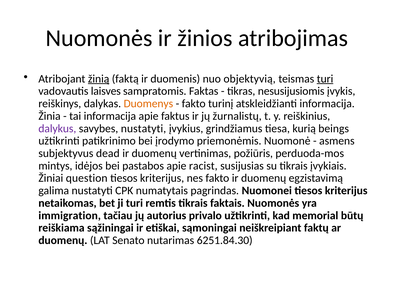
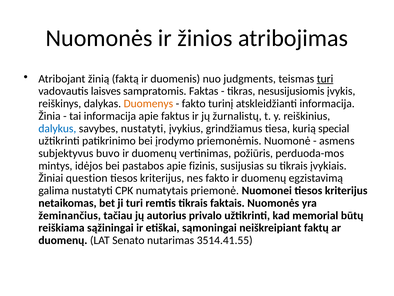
žinią underline: present -> none
objektyvią: objektyvią -> judgments
dalykus colour: purple -> blue
beings: beings -> special
dead: dead -> buvo
racist: racist -> fizinis
pagrindas: pagrindas -> priemonė
immigration: immigration -> žeminančius
6251.84.30: 6251.84.30 -> 3514.41.55
